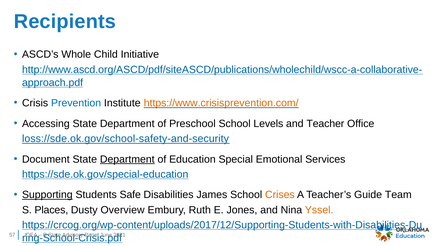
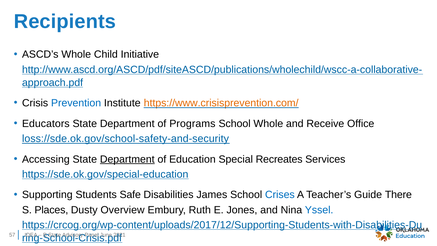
Accessing: Accessing -> Educators
Preschool: Preschool -> Programs
School Levels: Levels -> Whole
Teacher: Teacher -> Receive
Document: Document -> Accessing
Emotional: Emotional -> Recreates
Supporting underline: present -> none
Crises colour: orange -> blue
Team: Team -> There
Yssel colour: orange -> blue
